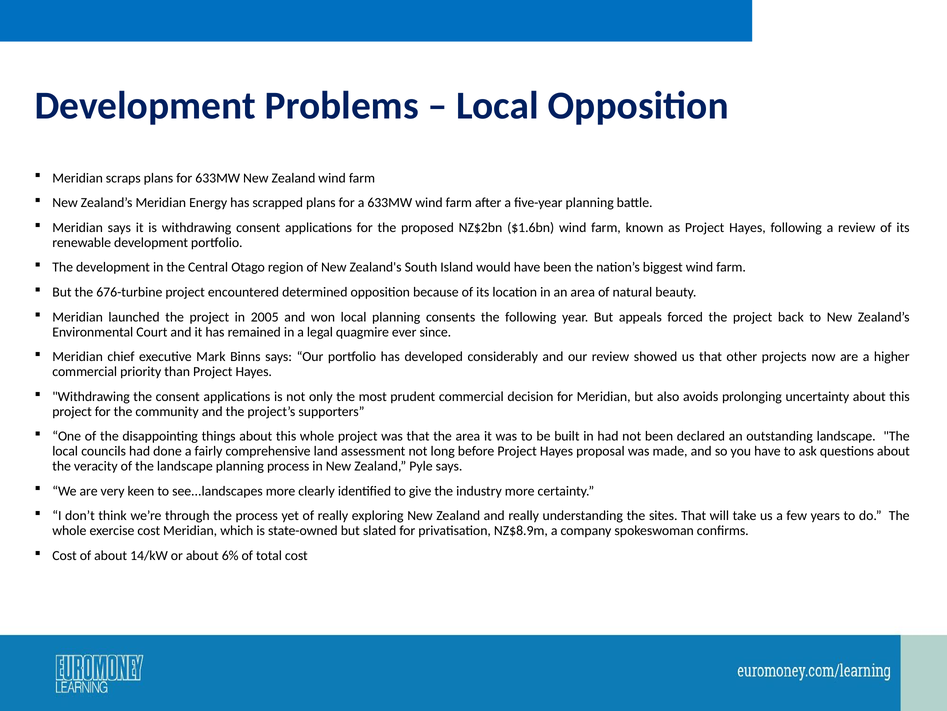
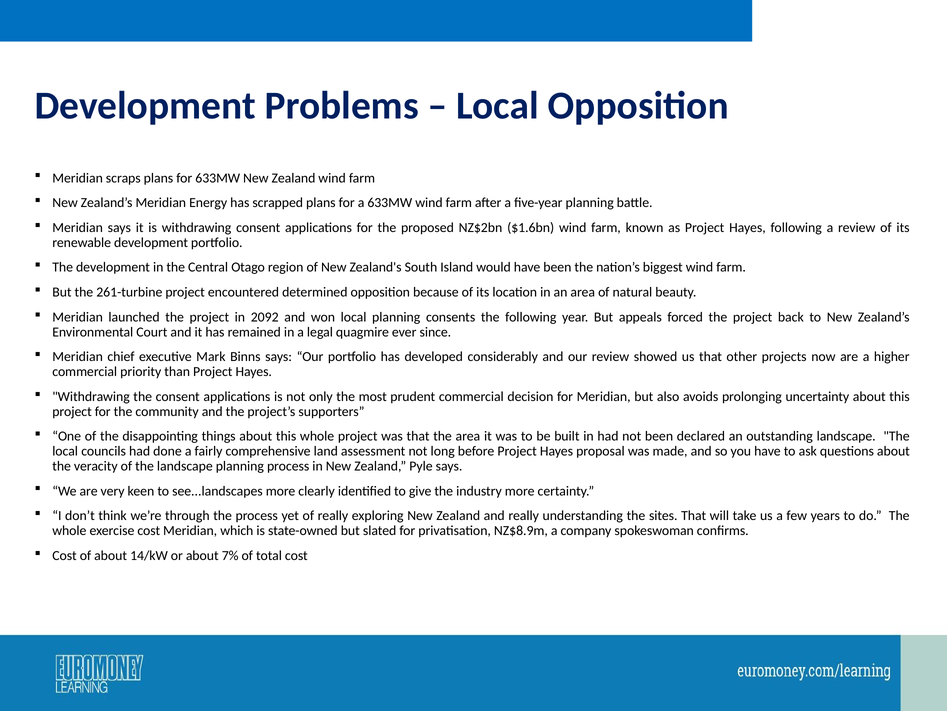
676-turbine: 676-turbine -> 261-turbine
2005: 2005 -> 2092
6%: 6% -> 7%
